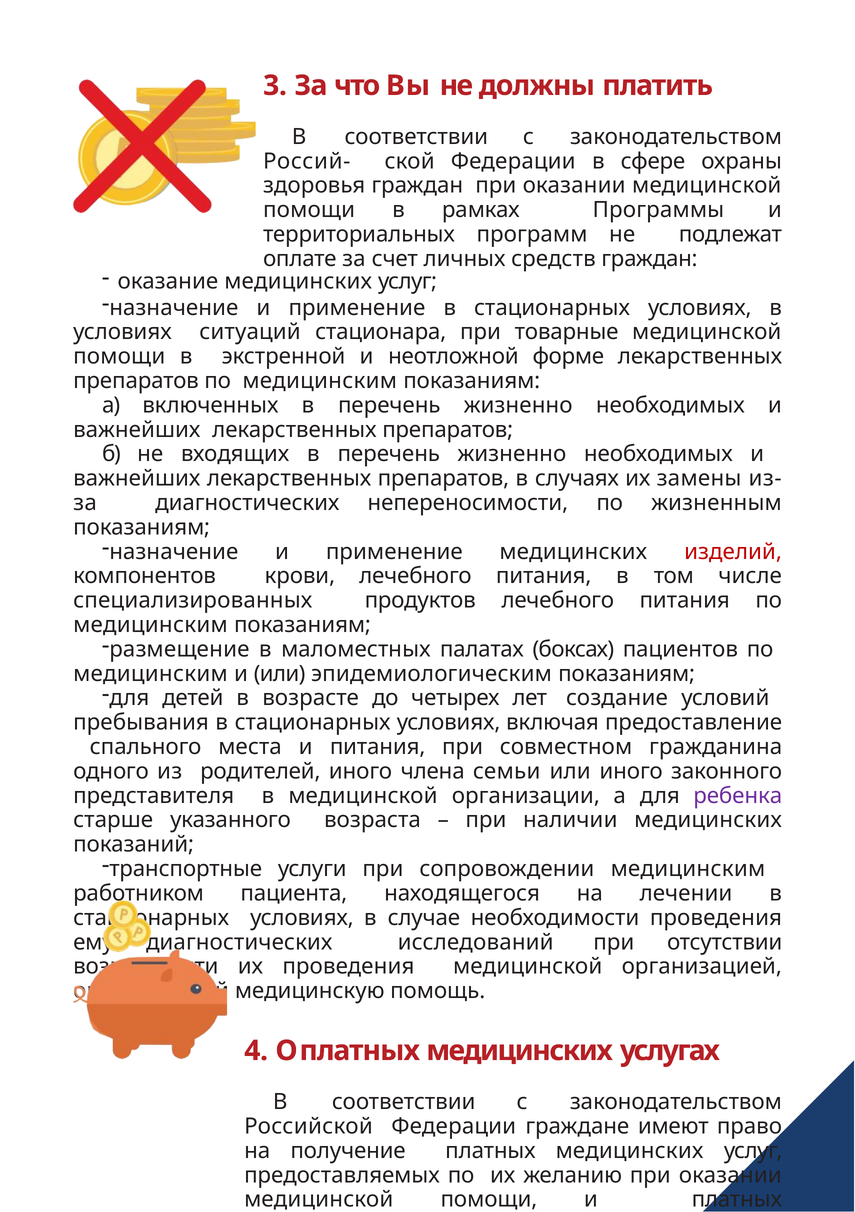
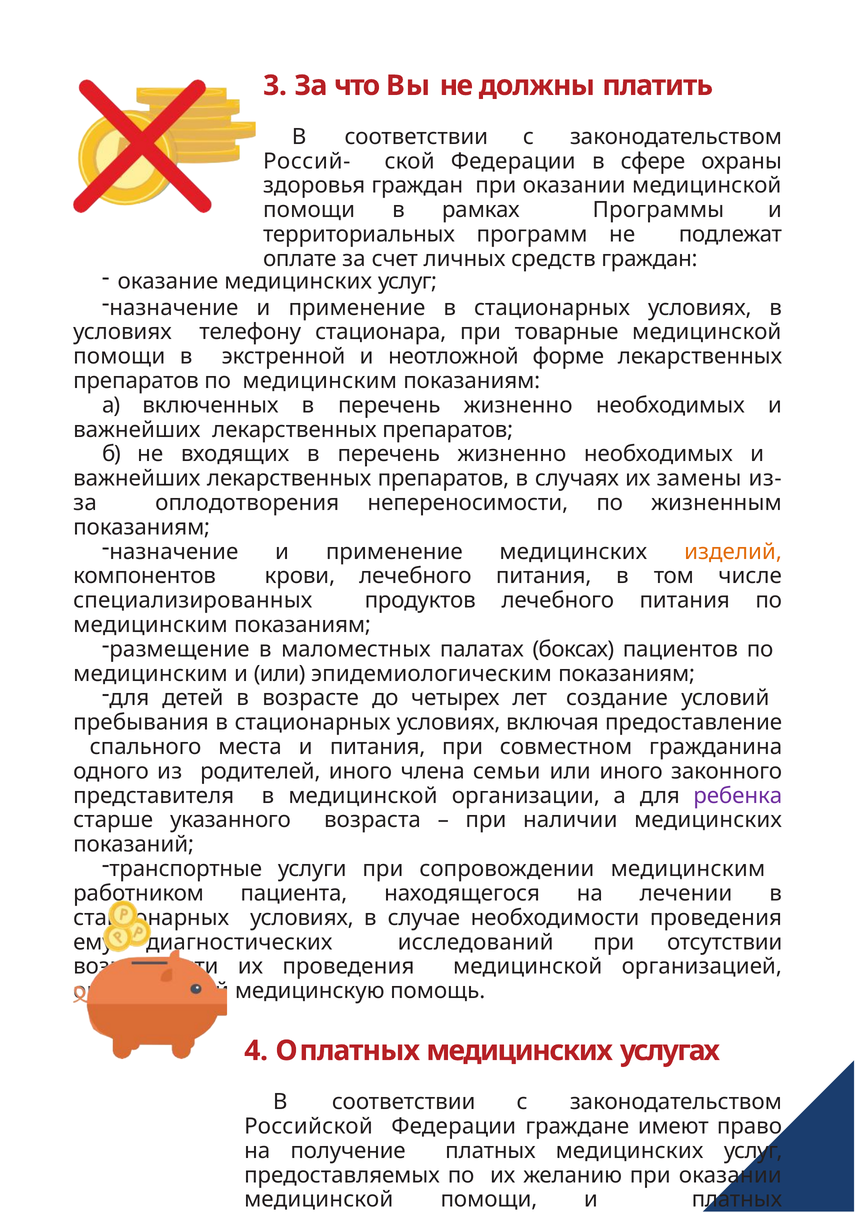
ситуаций: ситуаций -> телефону
за диагностических: диагностических -> оплодотворения
изделий colour: red -> orange
